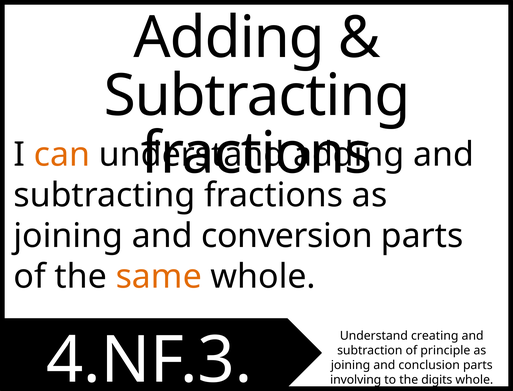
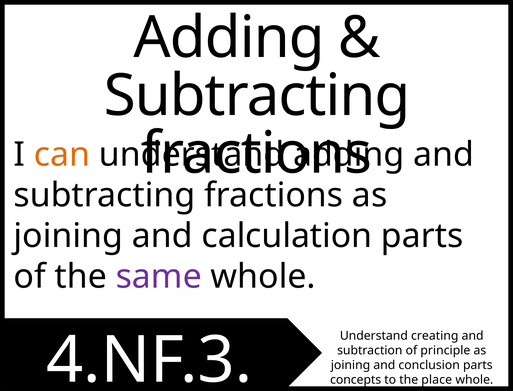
conversion: conversion -> calculation
same colour: orange -> purple
involving: involving -> concepts
digits: digits -> place
